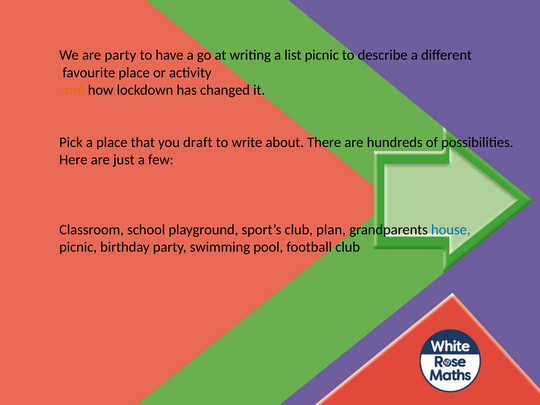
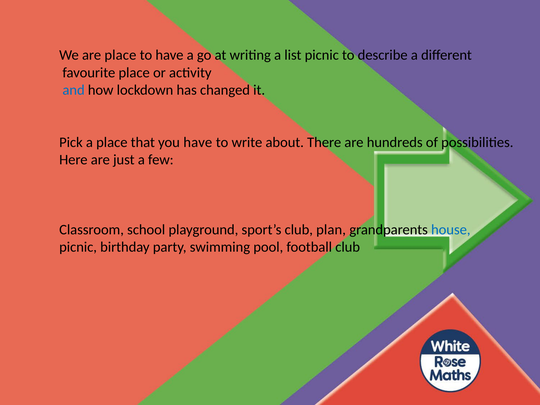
are party: party -> place
and colour: orange -> blue
you draft: draft -> have
